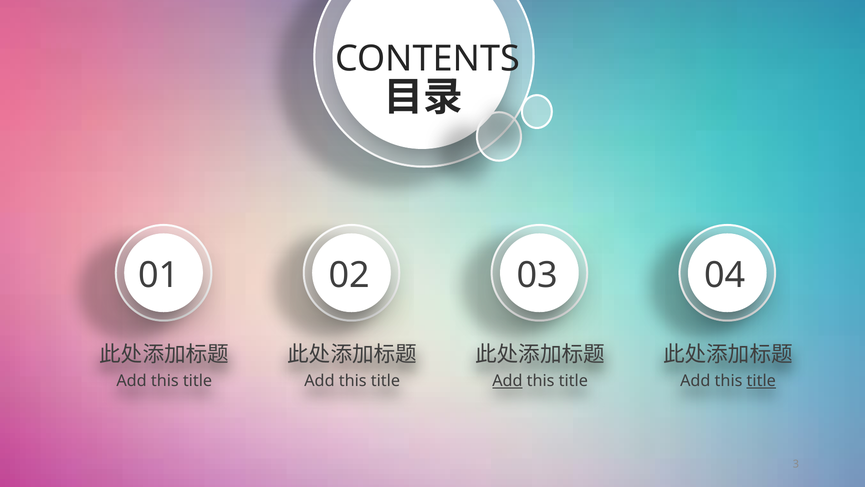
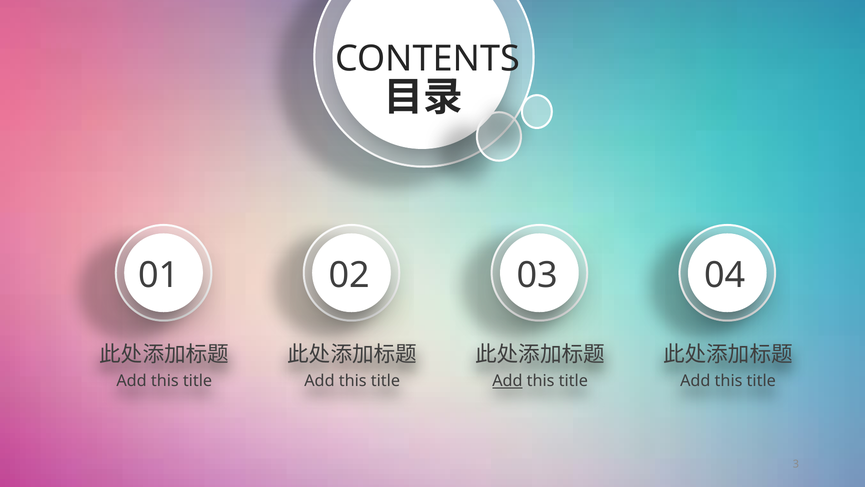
title at (761, 381) underline: present -> none
